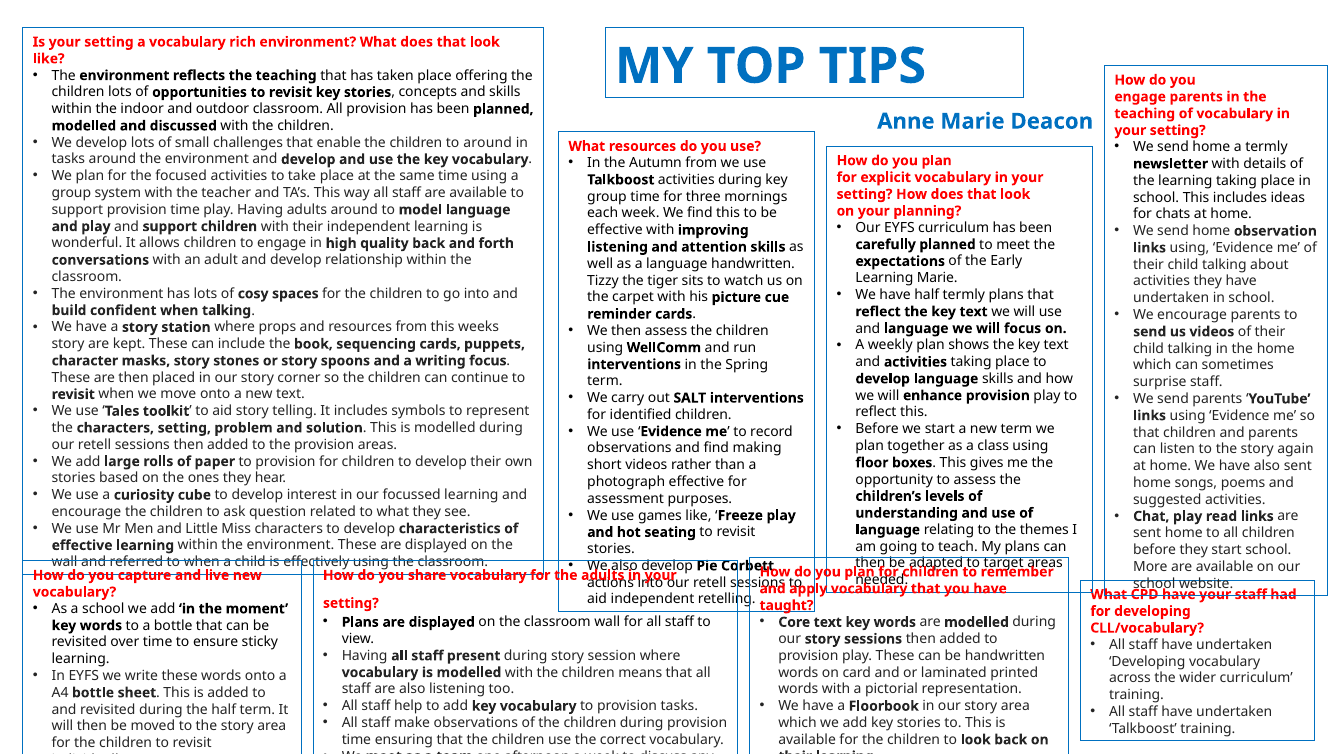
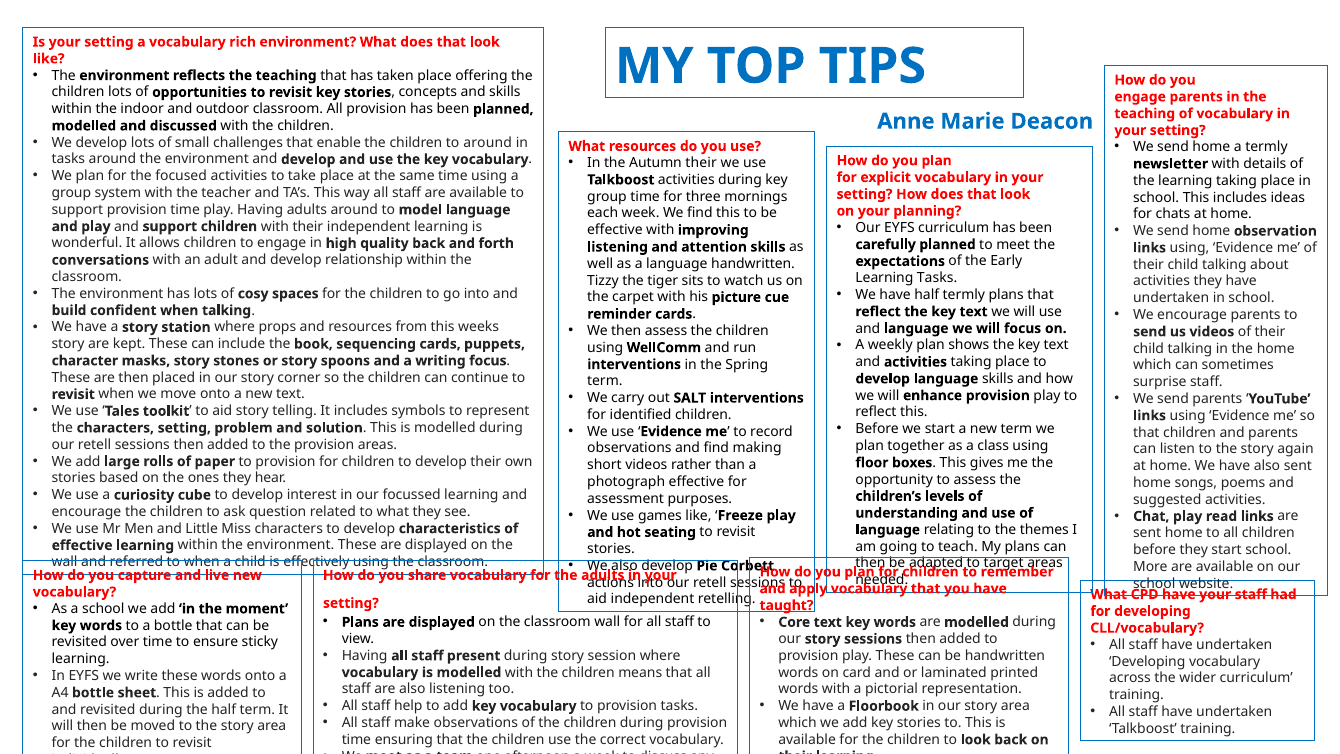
Autumn from: from -> their
Learning Marie: Marie -> Tasks
